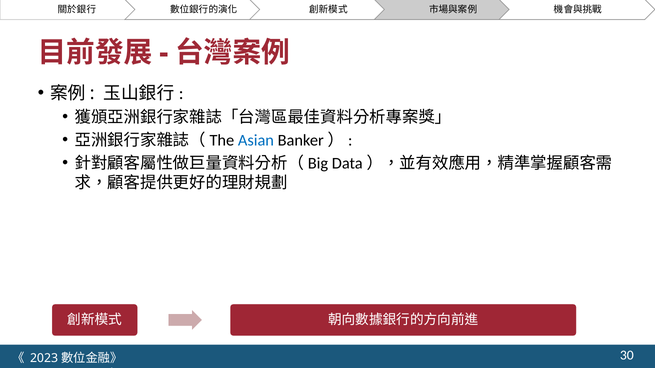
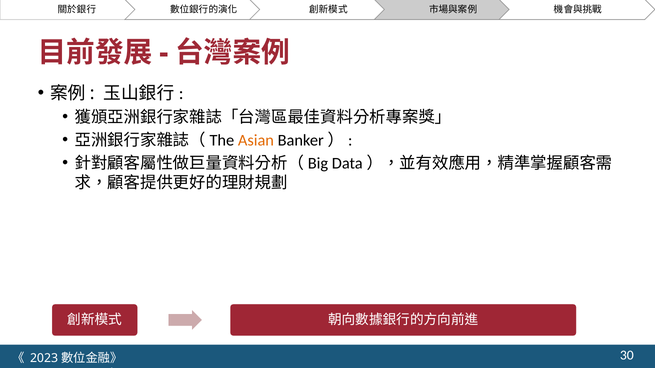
Asian colour: blue -> orange
